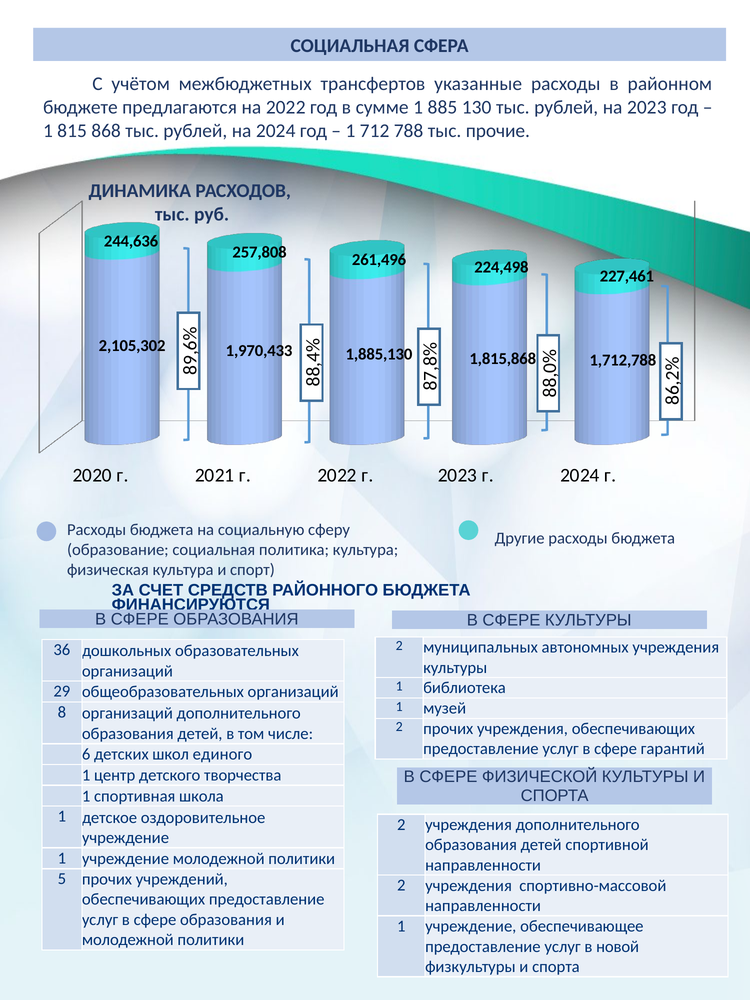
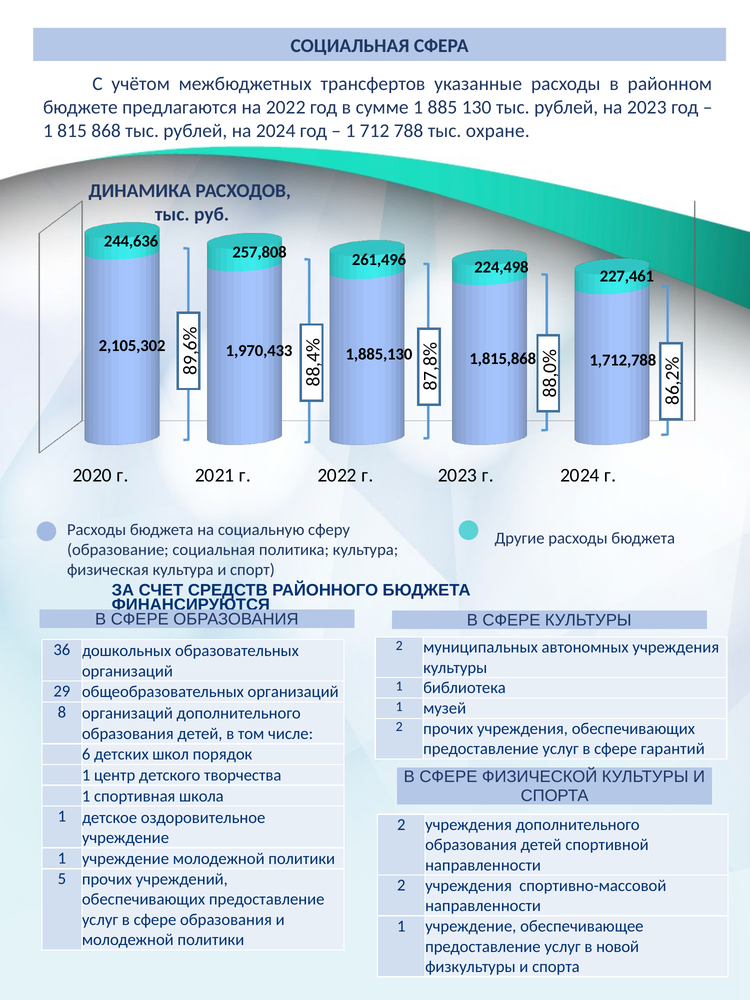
прочие: прочие -> охране
единого: единого -> порядок
